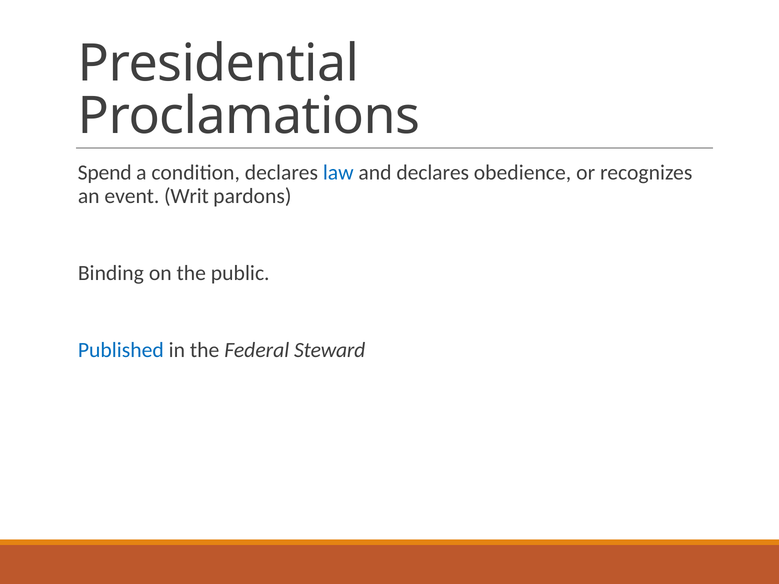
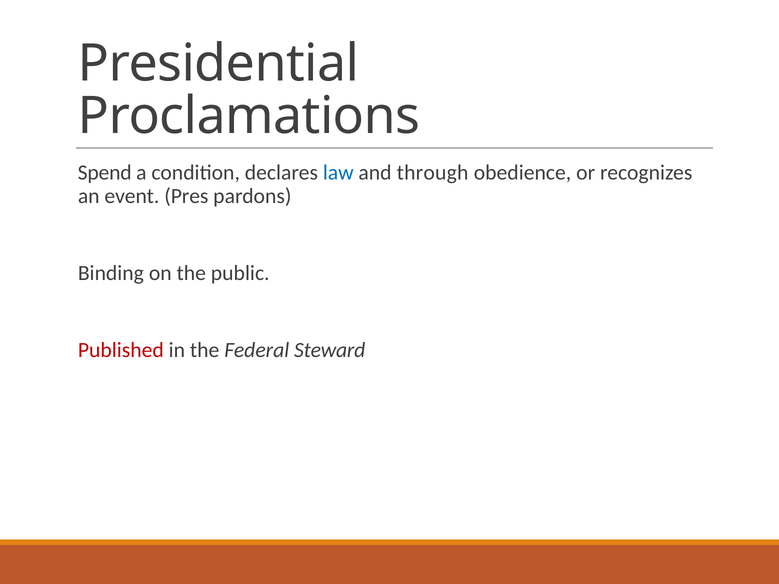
and declares: declares -> through
Writ: Writ -> Pres
Published colour: blue -> red
